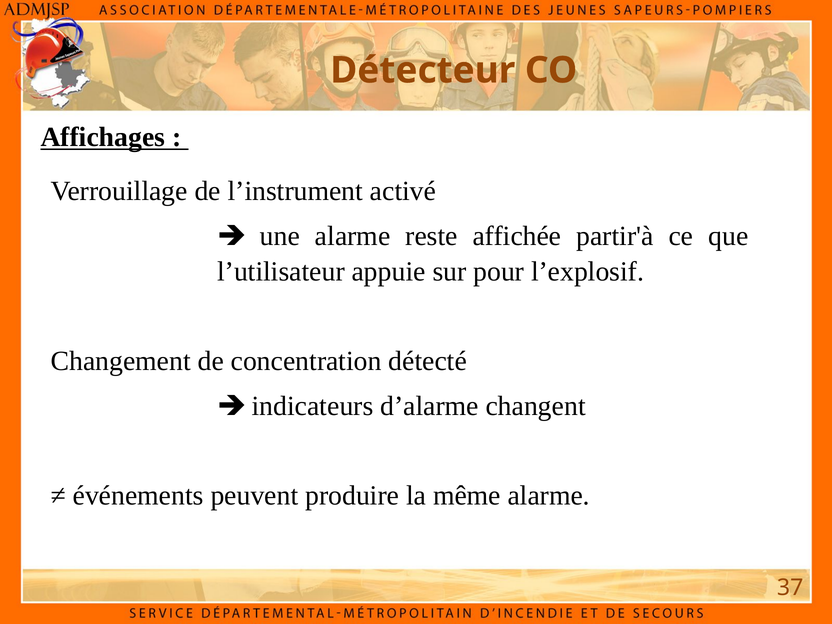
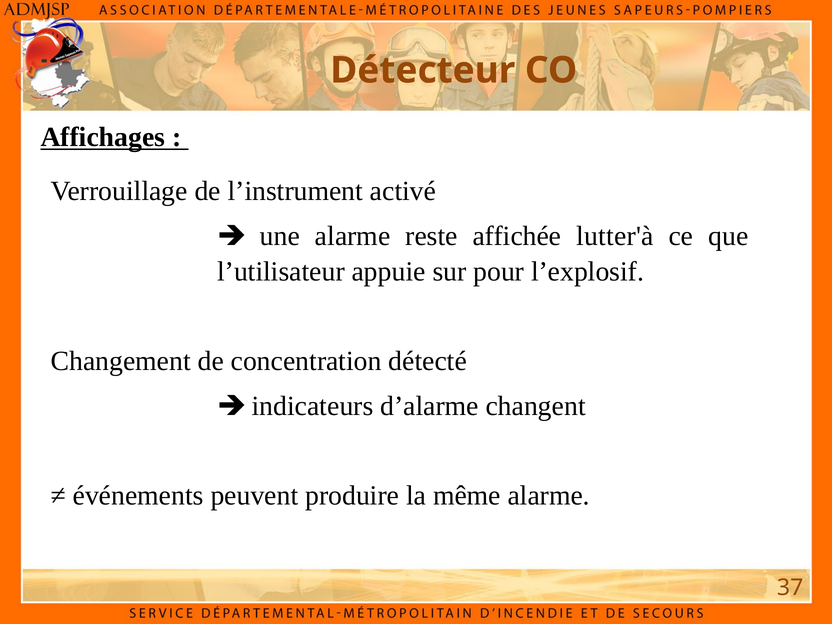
partir'à: partir'à -> lutter'à
